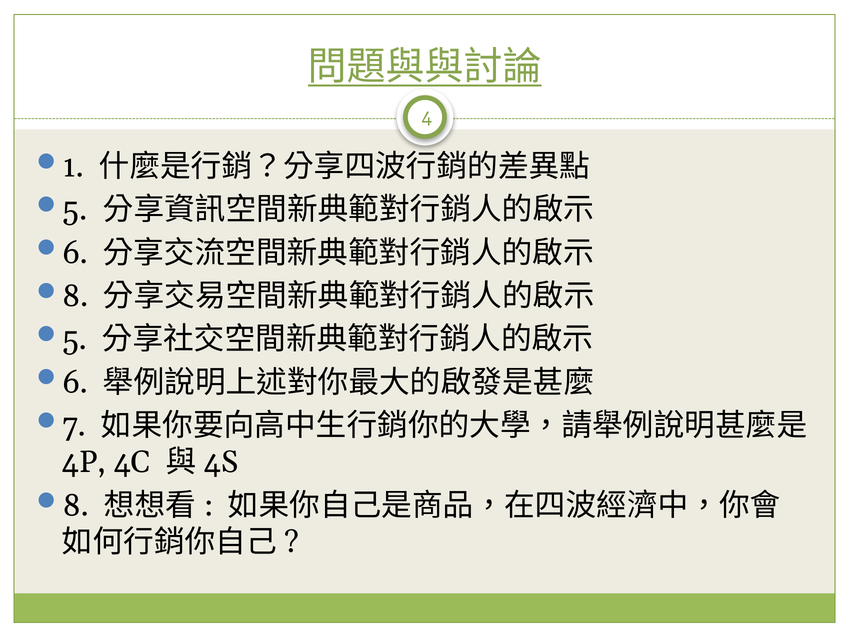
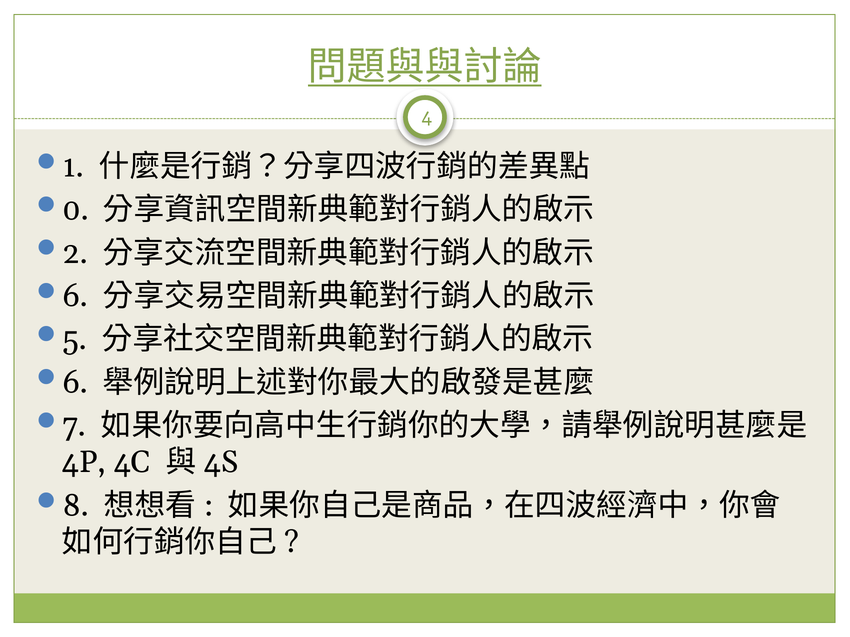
5 at (75, 210): 5 -> 0
6 at (75, 253): 6 -> 2
8 at (75, 296): 8 -> 6
